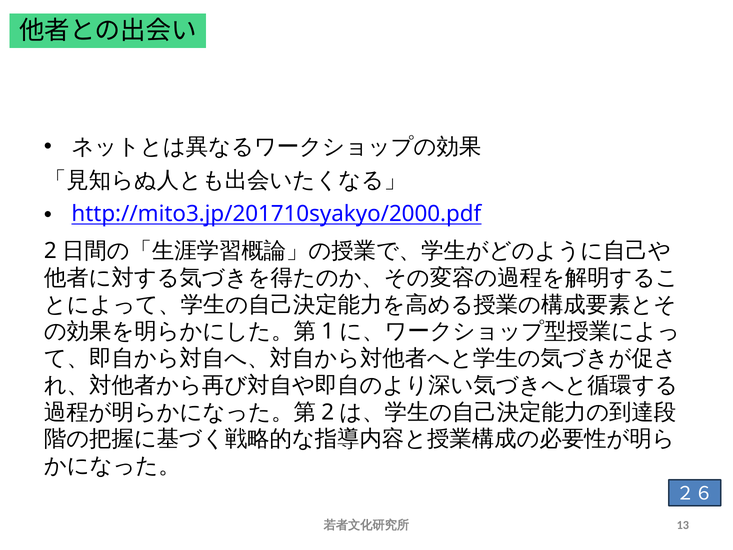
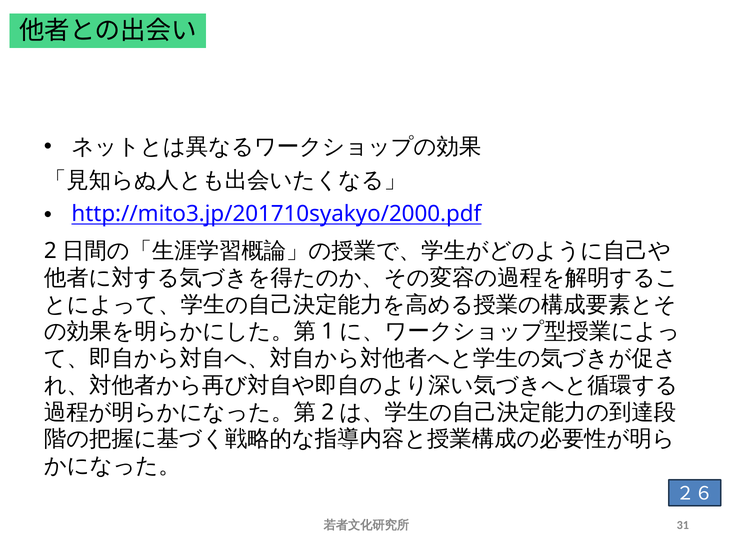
13: 13 -> 31
